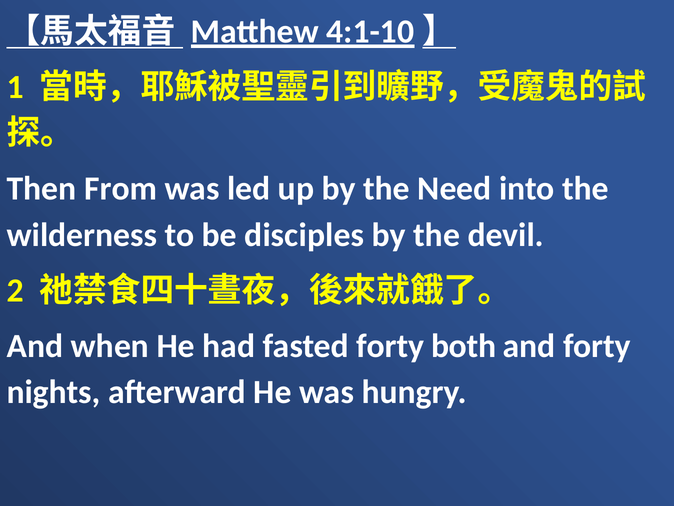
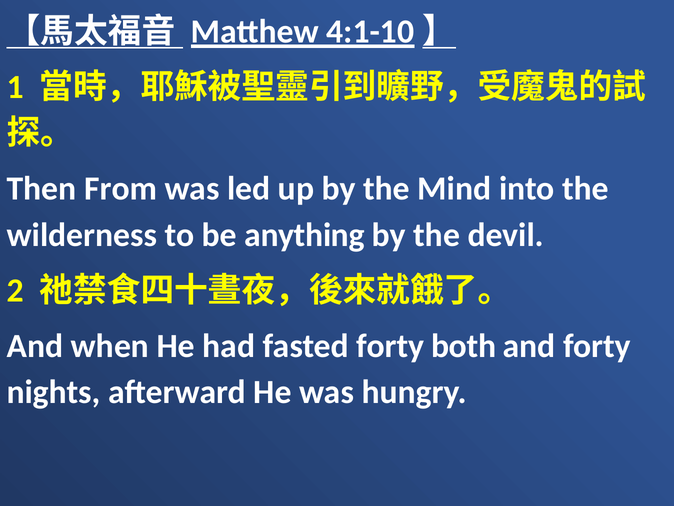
Need: Need -> Mind
disciples: disciples -> anything
